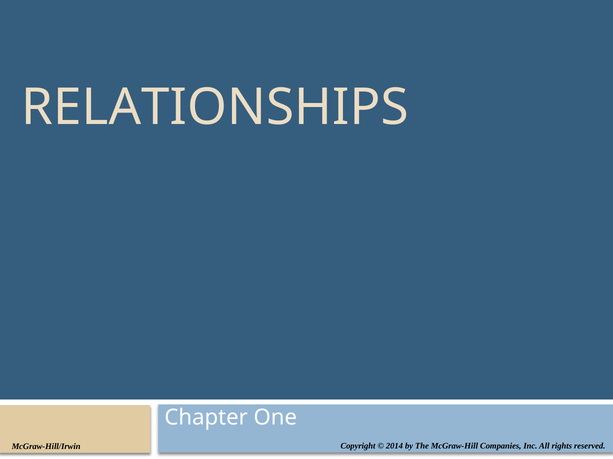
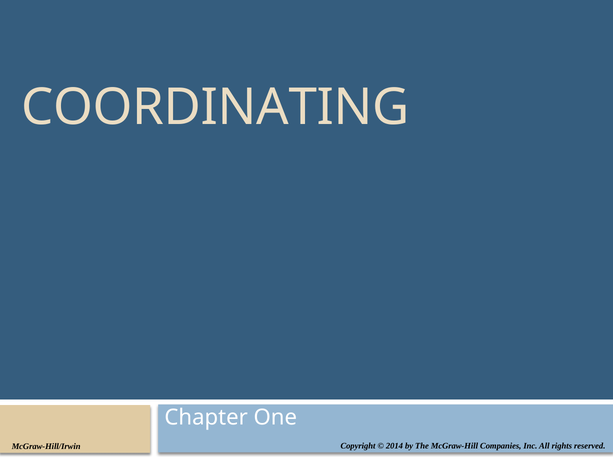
RELATIONSHIPS: RELATIONSHIPS -> COORDINATING
